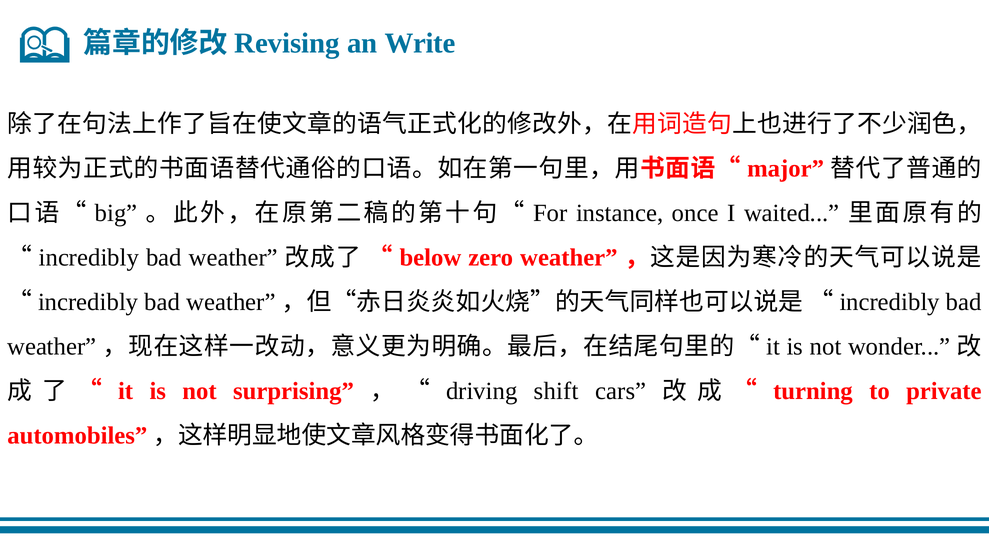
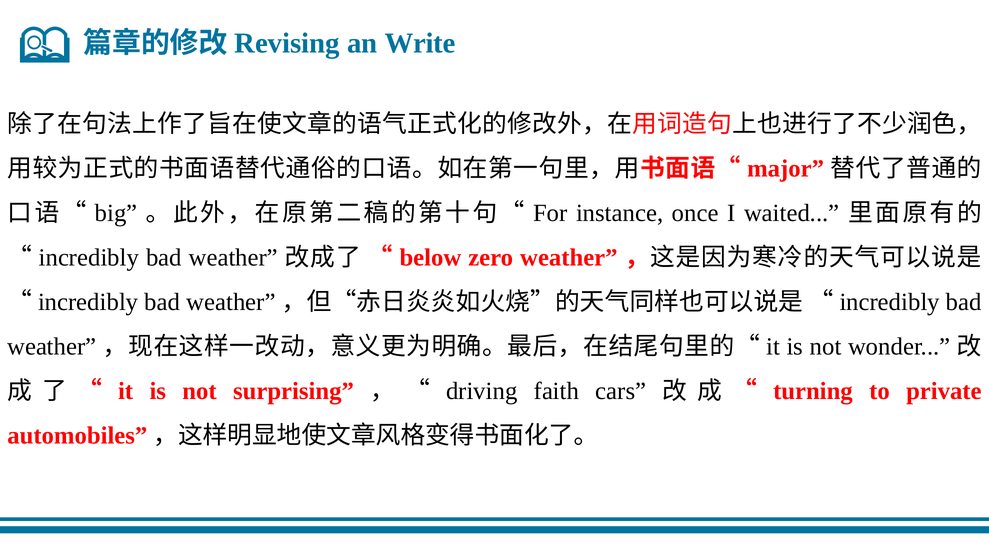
shift: shift -> faith
